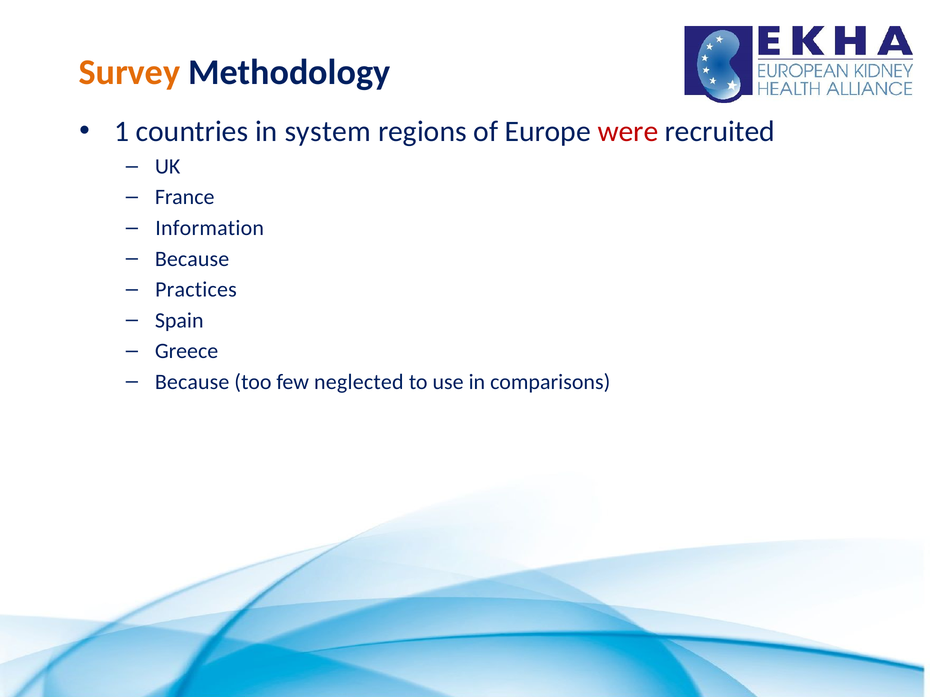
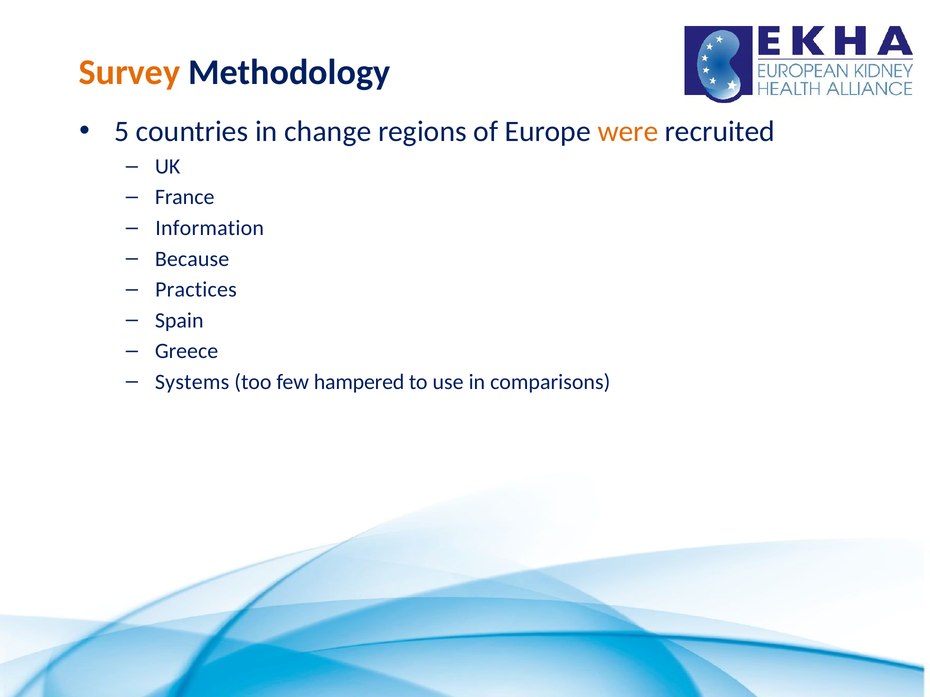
1: 1 -> 5
system: system -> change
were colour: red -> orange
Because at (192, 382): Because -> Systems
neglected: neglected -> hampered
